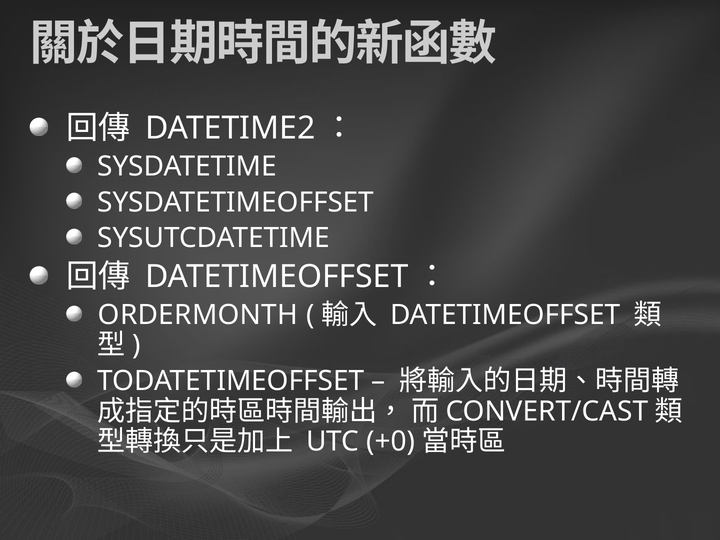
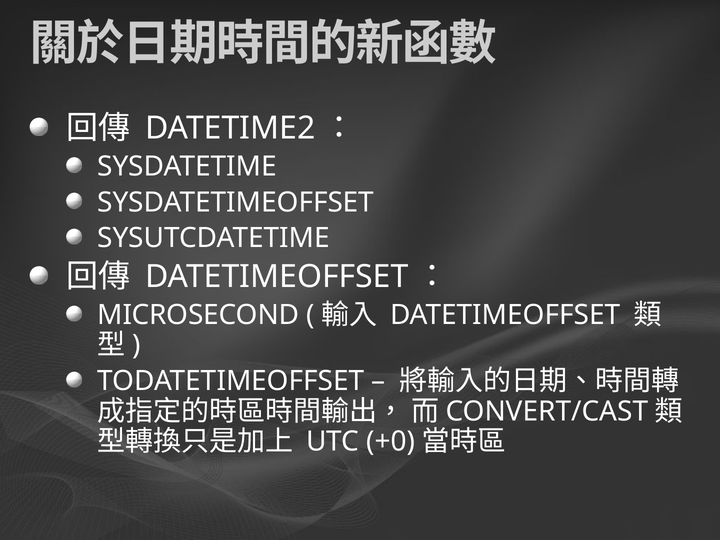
ORDERMONTH: ORDERMONTH -> MICROSECOND
